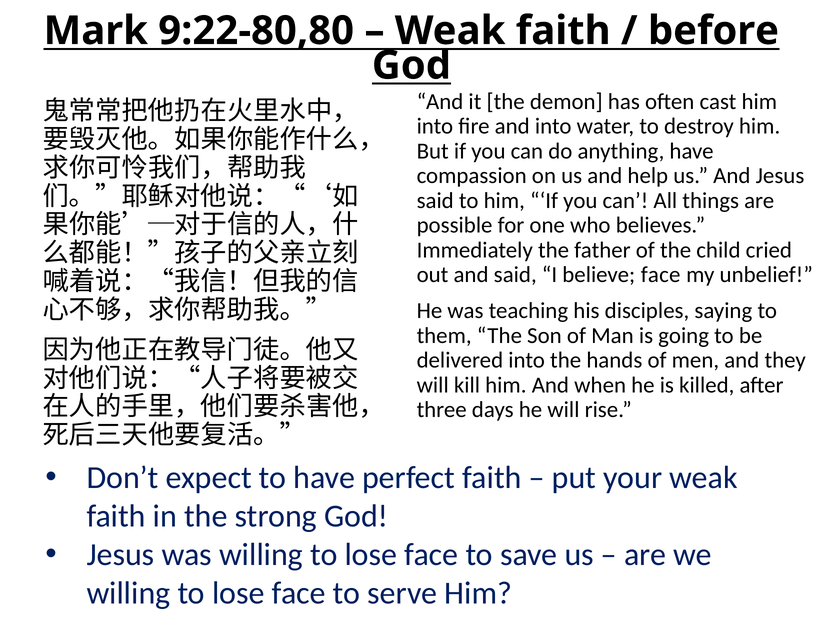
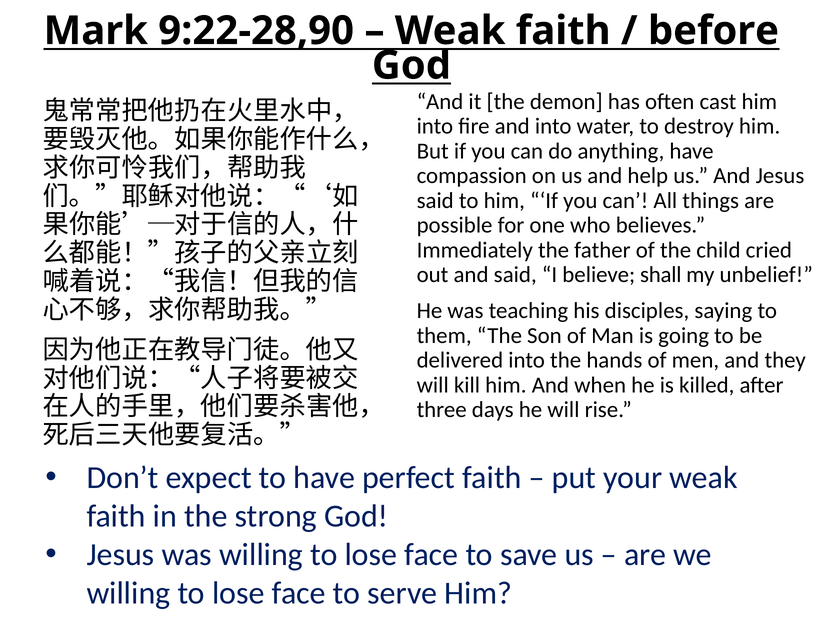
9:22-80,80: 9:22-80,80 -> 9:22-28,90
believe face: face -> shall
